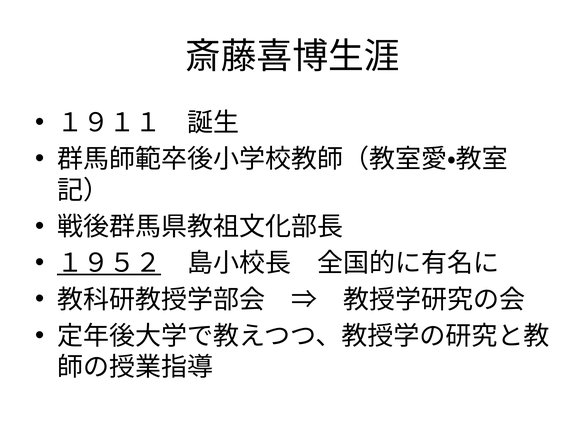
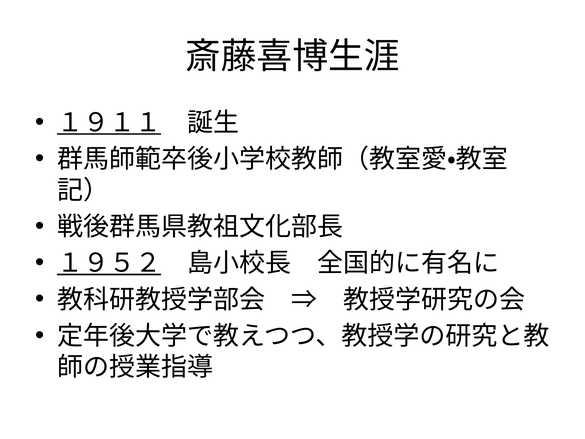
１９１１ underline: none -> present
